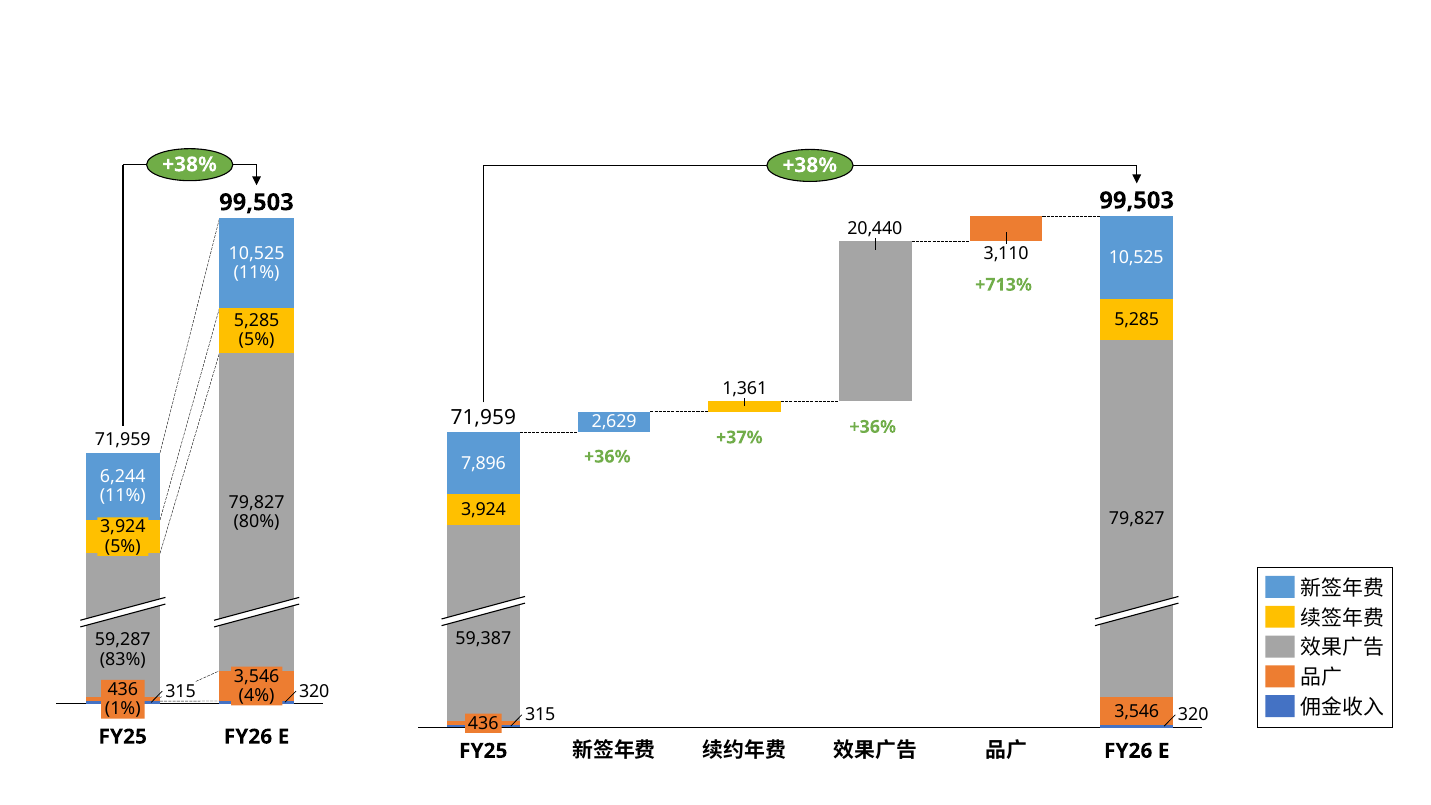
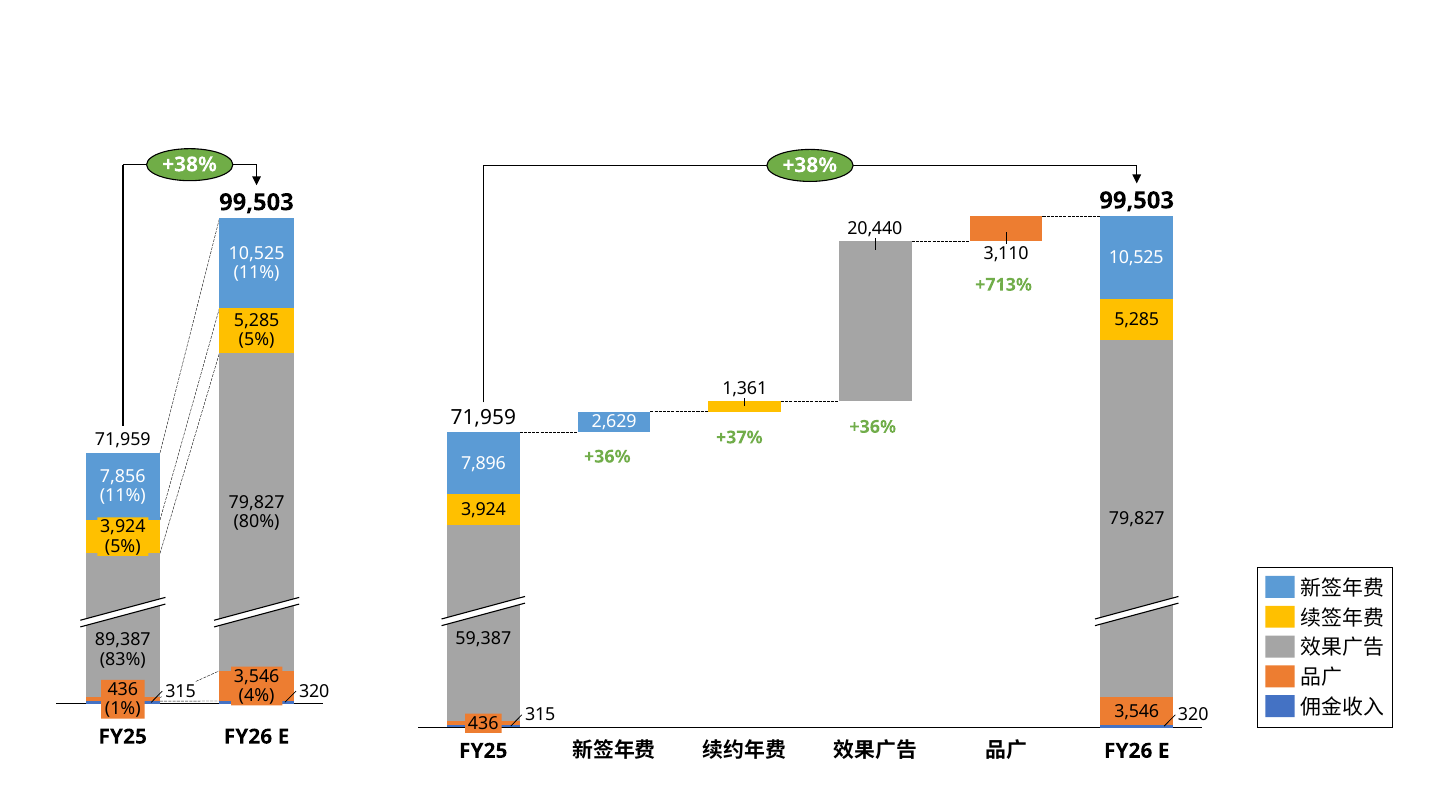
6,244: 6,244 -> 7,856
59,287: 59,287 -> 89,387
